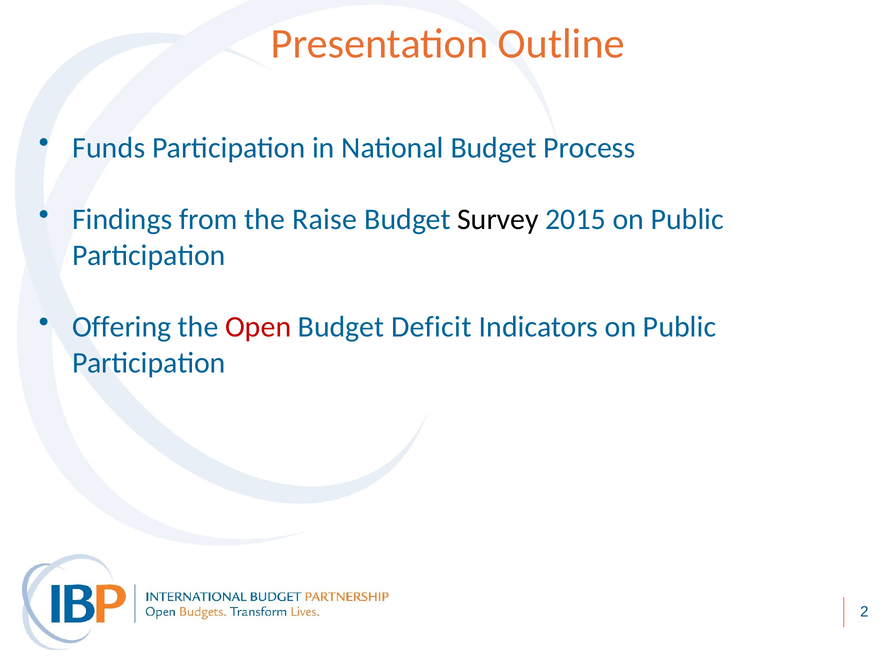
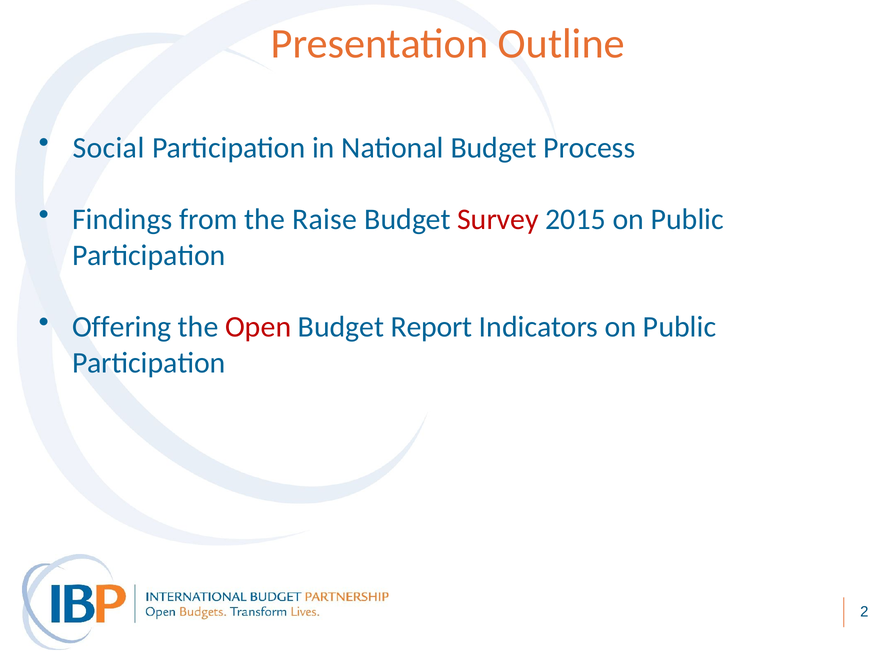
Funds: Funds -> Social
Survey colour: black -> red
Deficit: Deficit -> Report
